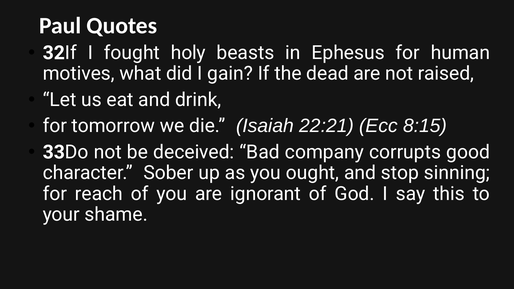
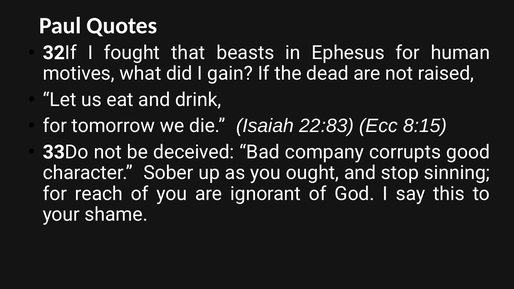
holy: holy -> that
22:21: 22:21 -> 22:83
